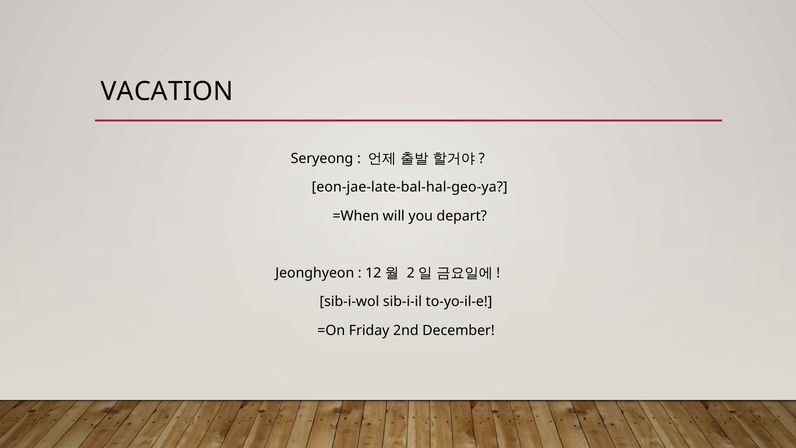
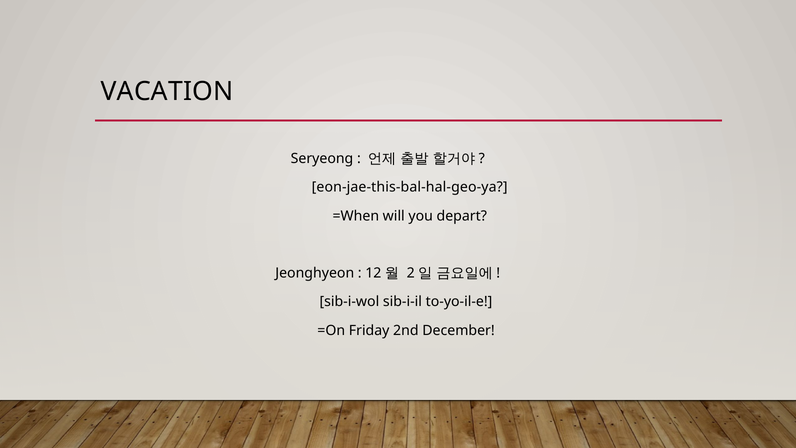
eon-jae-late-bal-hal-geo-ya: eon-jae-late-bal-hal-geo-ya -> eon-jae-this-bal-hal-geo-ya
